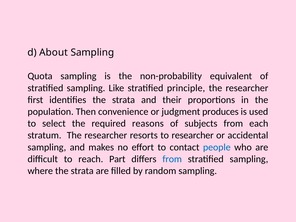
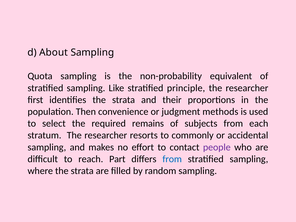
produces: produces -> methods
reasons: reasons -> remains
to researcher: researcher -> commonly
people colour: blue -> purple
